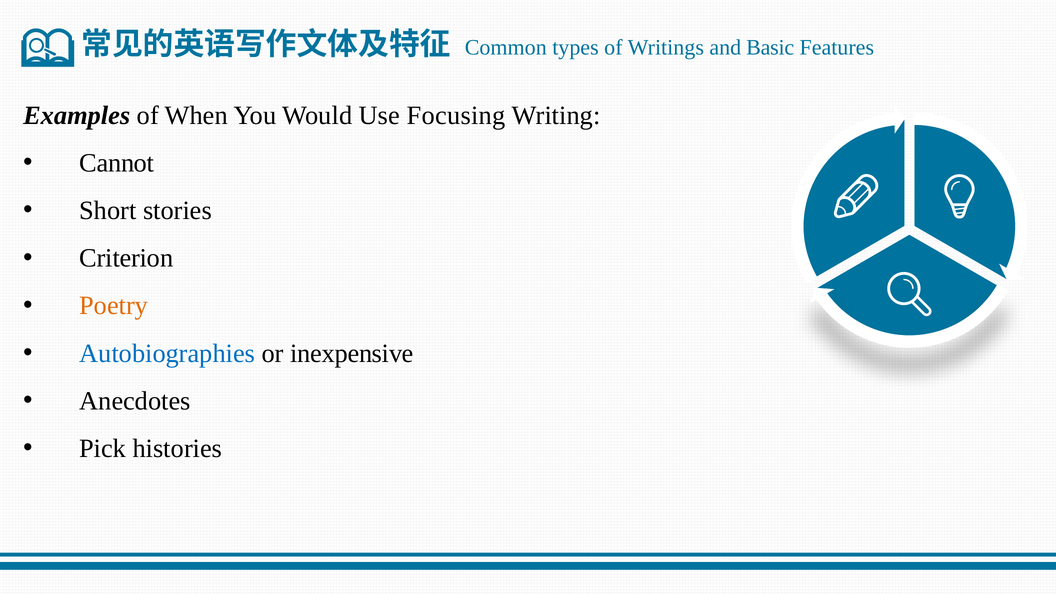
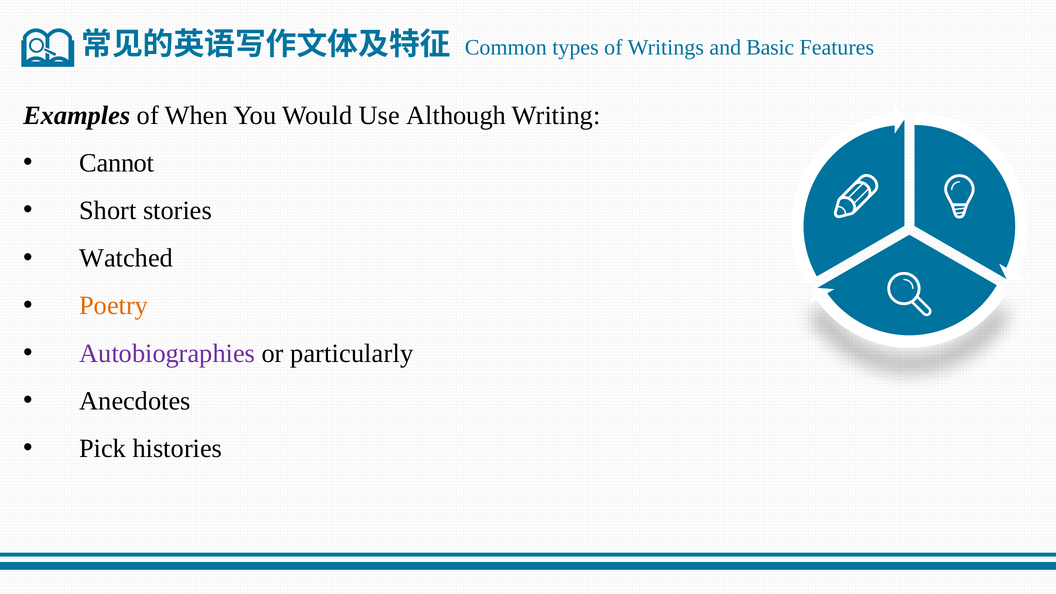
Focusing: Focusing -> Although
Criterion: Criterion -> Watched
Autobiographies colour: blue -> purple
inexpensive: inexpensive -> particularly
